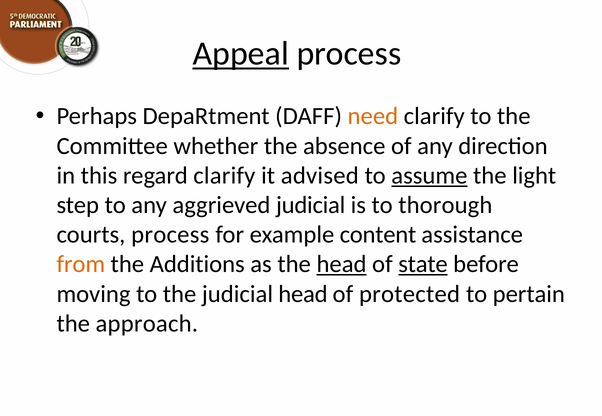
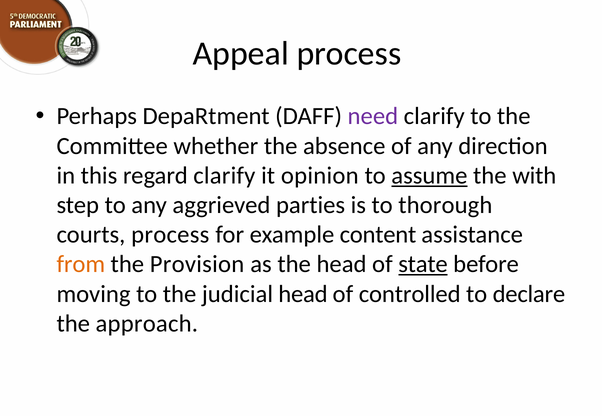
Appeal underline: present -> none
need colour: orange -> purple
advised: advised -> opinion
light: light -> with
aggrieved judicial: judicial -> parties
Additions: Additions -> Provision
head at (342, 265) underline: present -> none
protected: protected -> controlled
pertain: pertain -> declare
